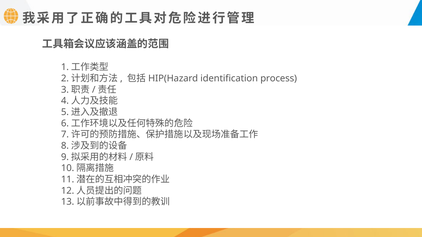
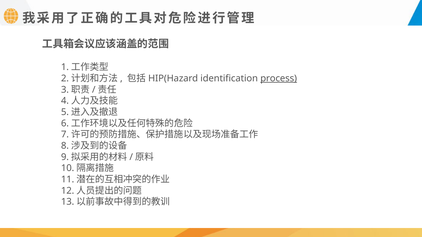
process underline: none -> present
